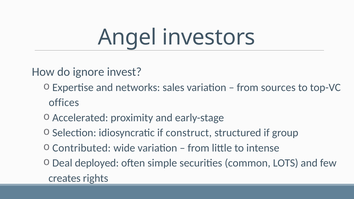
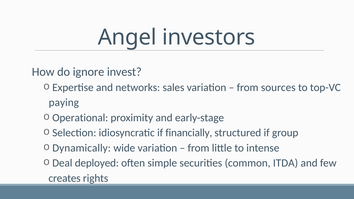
offices: offices -> paying
Accelerated: Accelerated -> Operational
construct: construct -> financially
Contributed: Contributed -> Dynamically
LOTS: LOTS -> ITDA
